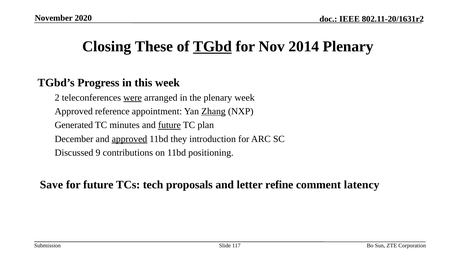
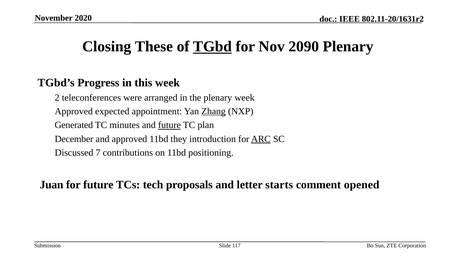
2014: 2014 -> 2090
were underline: present -> none
reference: reference -> expected
approved at (129, 139) underline: present -> none
ARC underline: none -> present
9: 9 -> 7
Save: Save -> Juan
refine: refine -> starts
latency: latency -> opened
